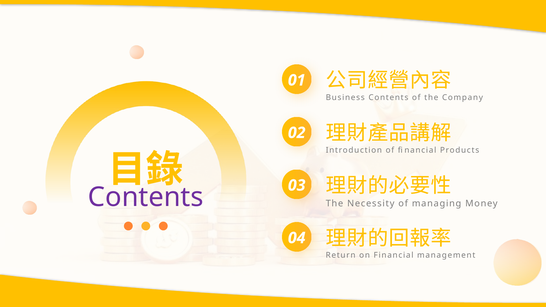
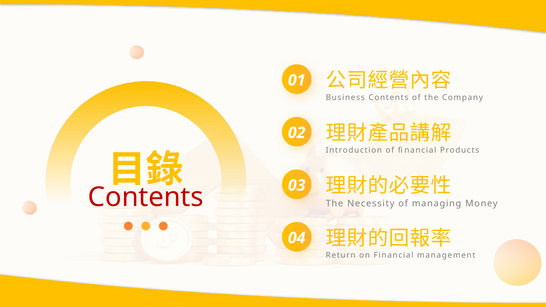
Contents at (146, 197) colour: purple -> red
